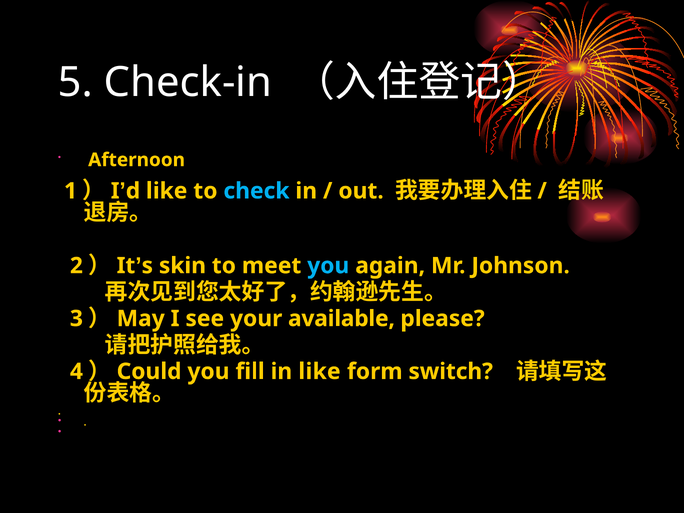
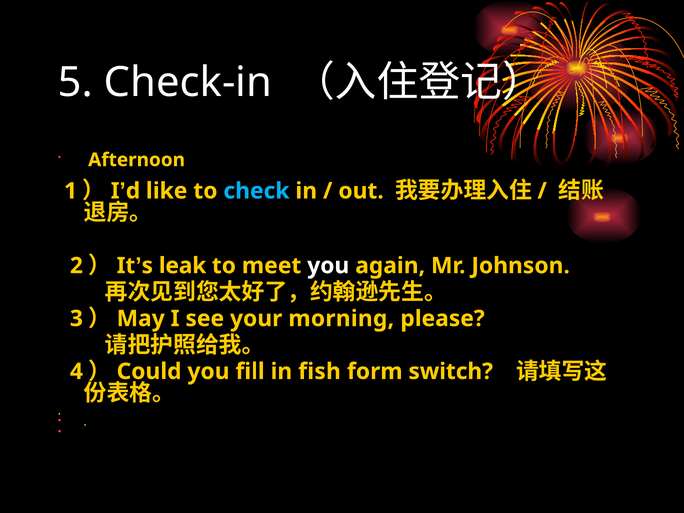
skin: skin -> leak
you at (328, 266) colour: light blue -> white
available: available -> morning
in like: like -> fish
